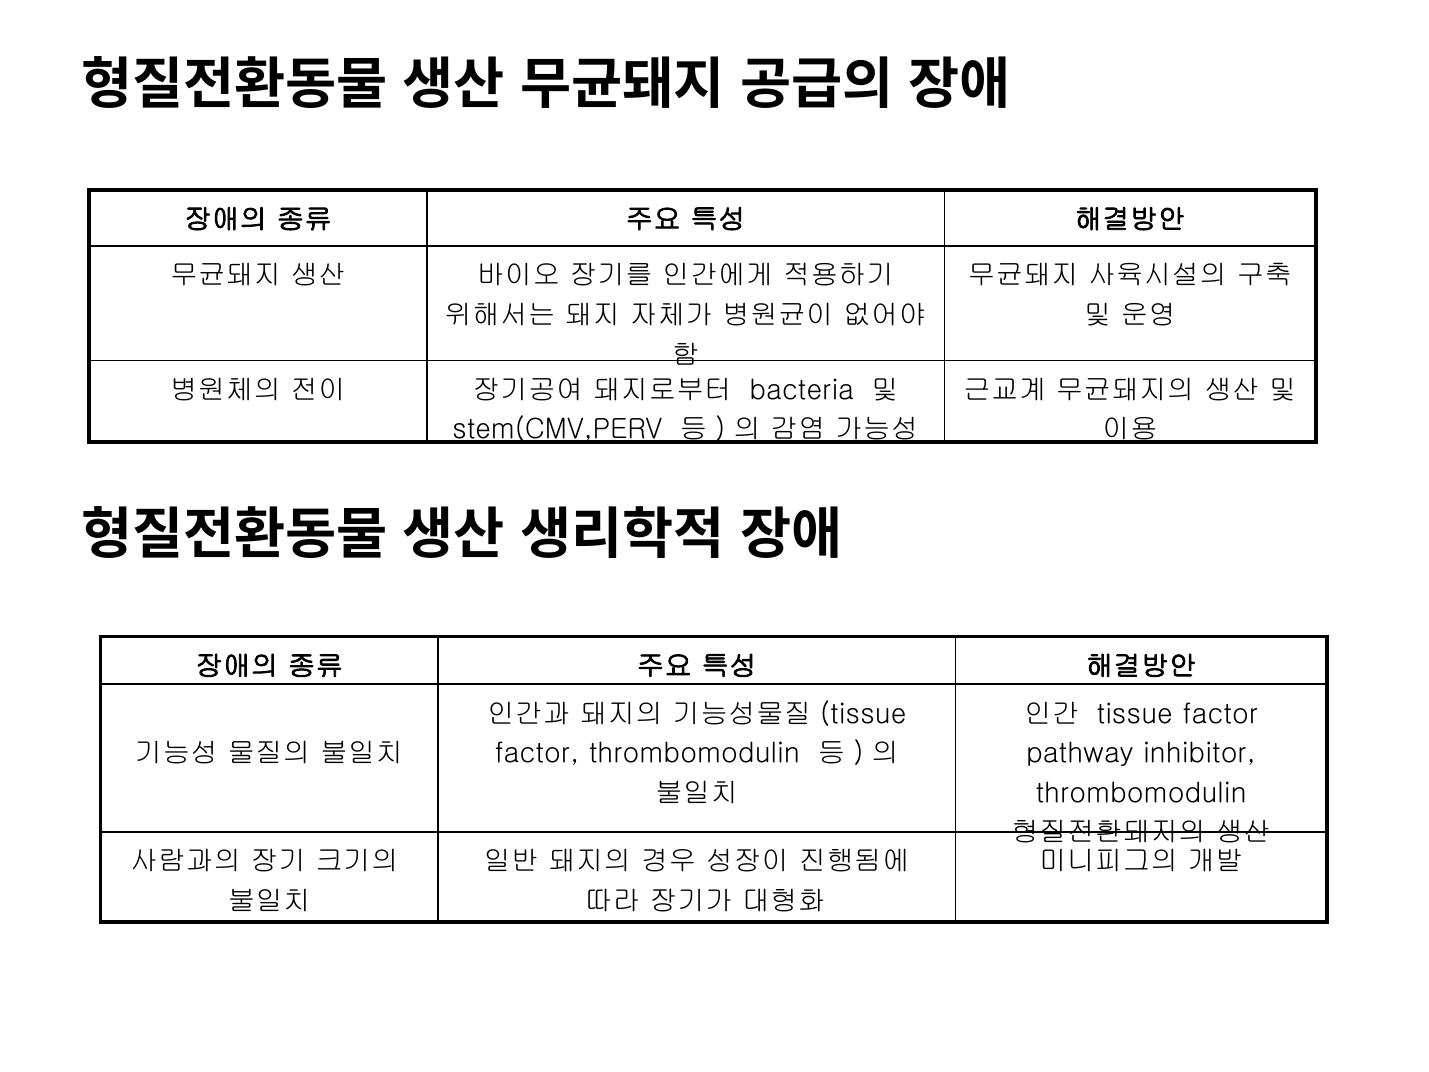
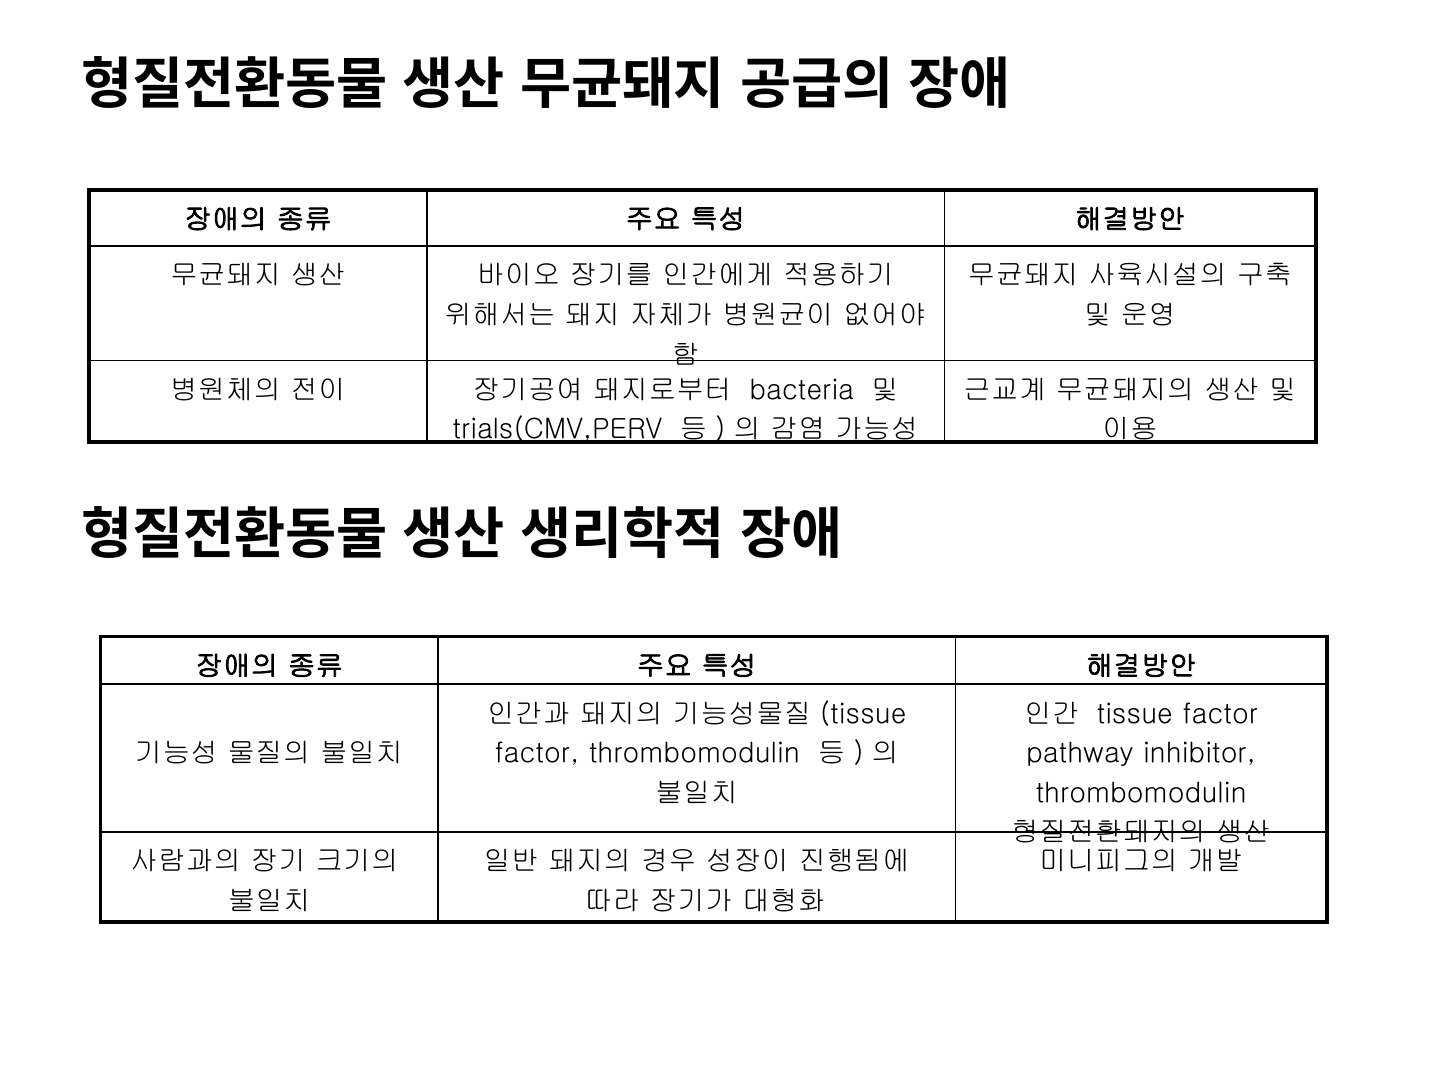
stem(CMV,PERV: stem(CMV,PERV -> trials(CMV,PERV
